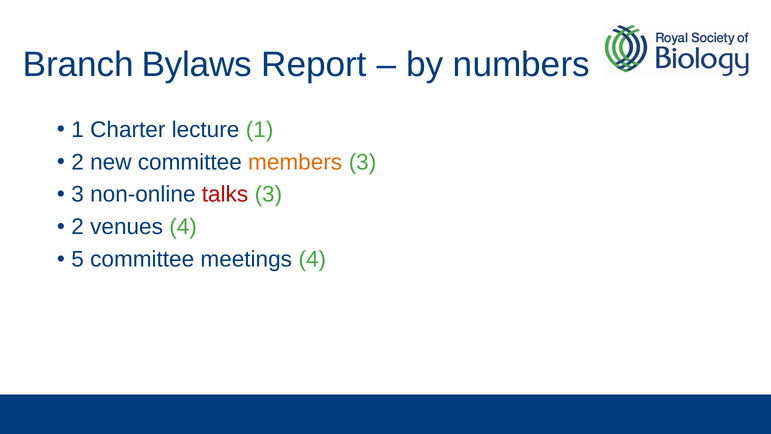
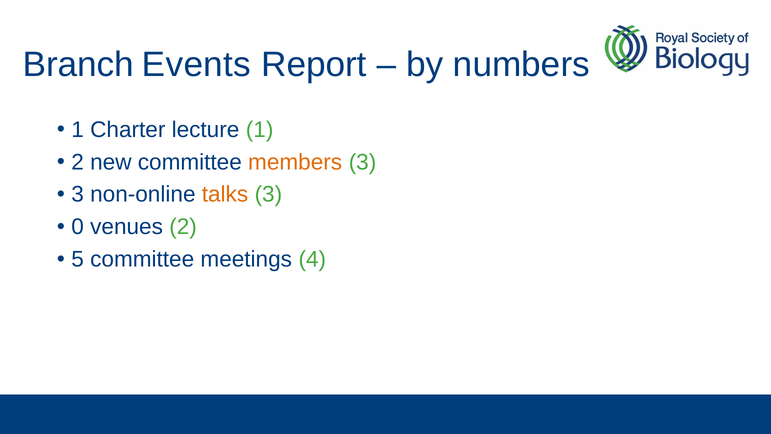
Bylaws: Bylaws -> Events
talks colour: red -> orange
2 at (78, 227): 2 -> 0
venues 4: 4 -> 2
